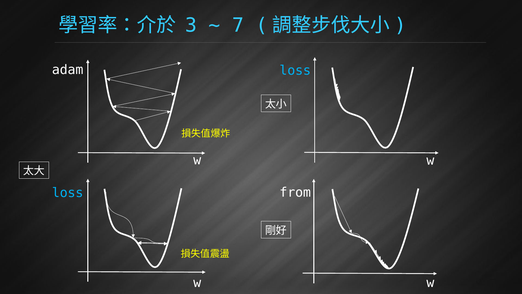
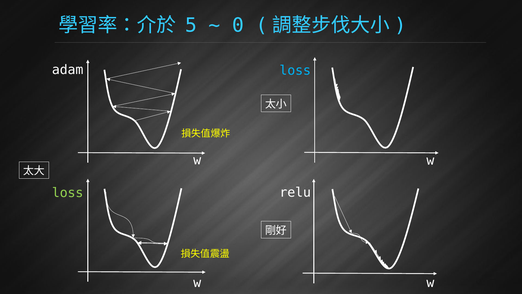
3: 3 -> 5
7: 7 -> 0
from: from -> relu
loss at (68, 193) colour: light blue -> light green
